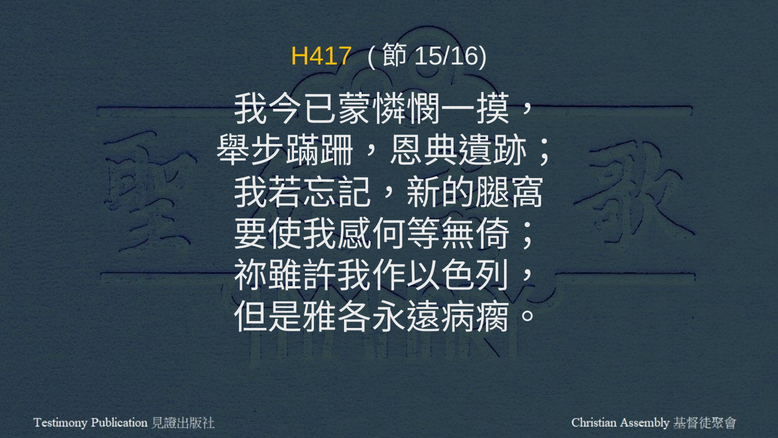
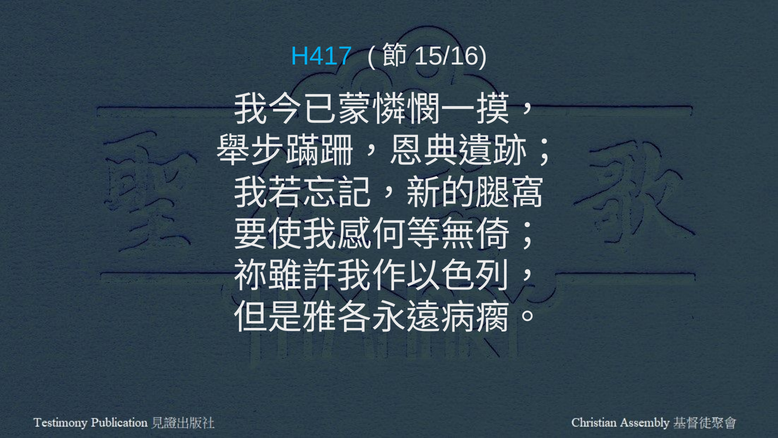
H417 colour: yellow -> light blue
